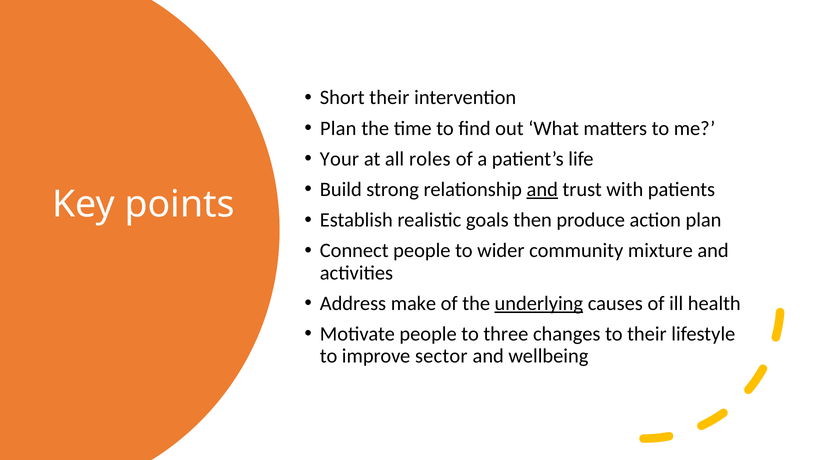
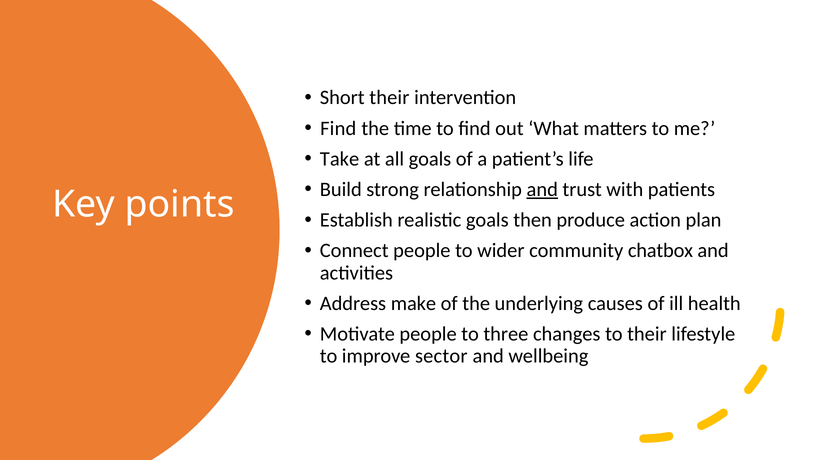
Plan at (338, 128): Plan -> Find
Your: Your -> Take
all roles: roles -> goals
mixture: mixture -> chatbox
underlying underline: present -> none
